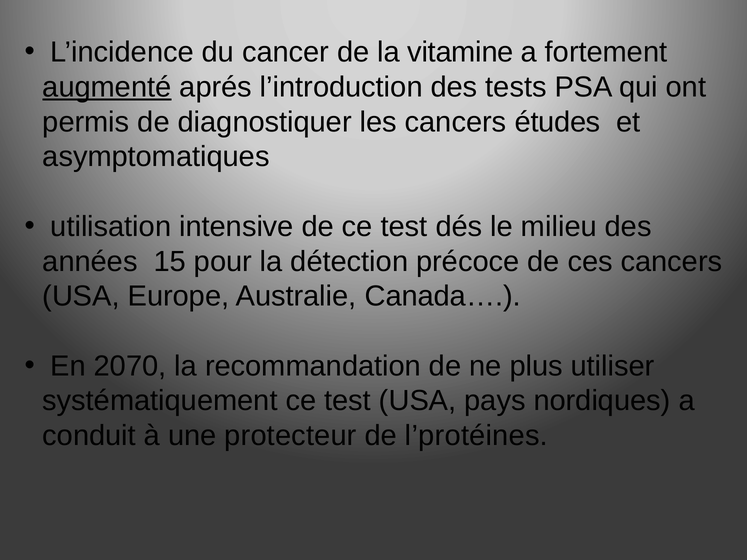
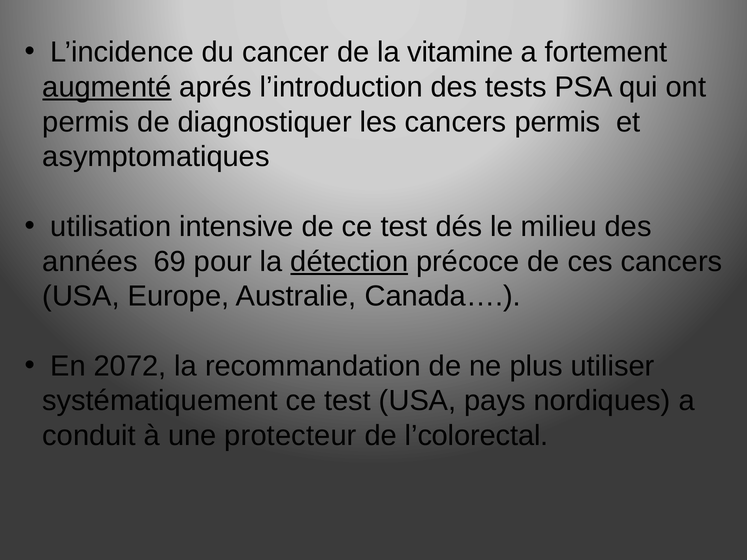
cancers études: études -> permis
15: 15 -> 69
détection underline: none -> present
2070: 2070 -> 2072
l’protéines: l’protéines -> l’colorectal
